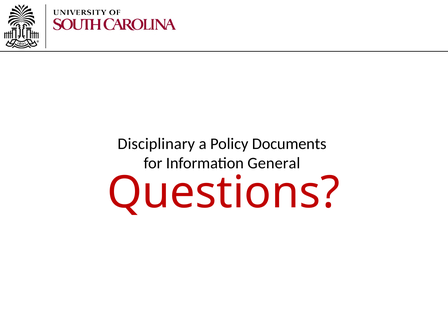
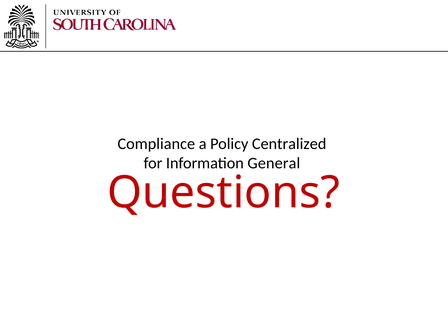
Disciplinary: Disciplinary -> Compliance
Documents: Documents -> Centralized
